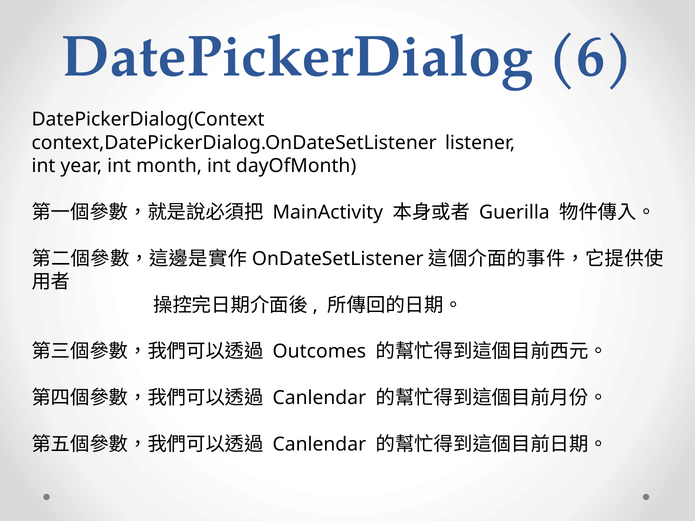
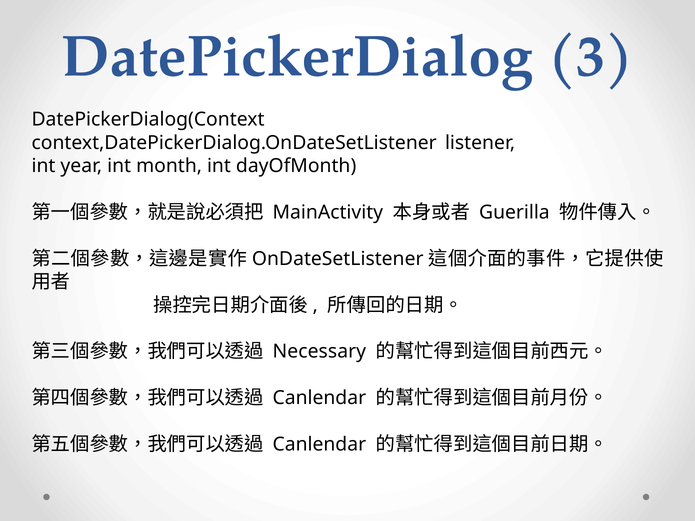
6: 6 -> 3
Outcomes: Outcomes -> Necessary
